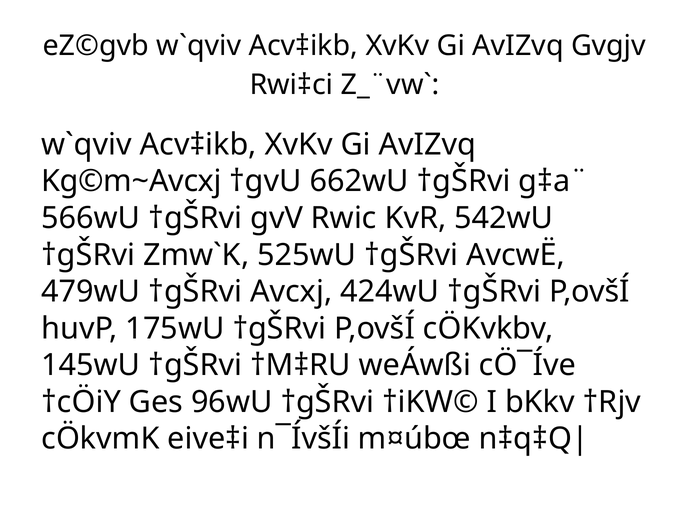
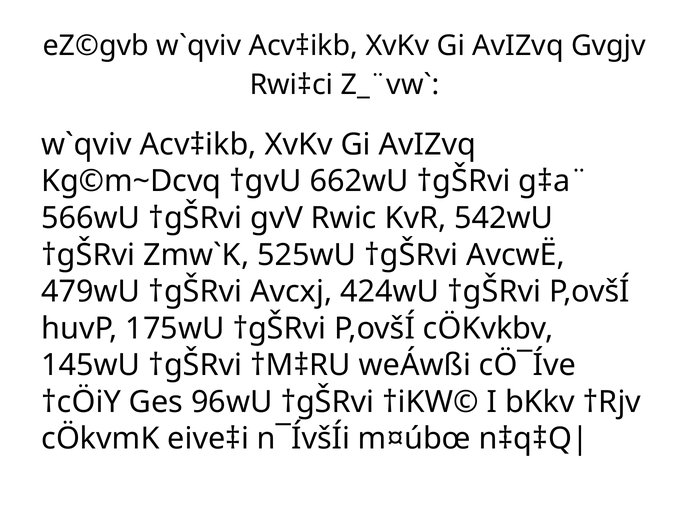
Kg©m~Avcxj: Kg©m~Avcxj -> Kg©m~Dcvq
